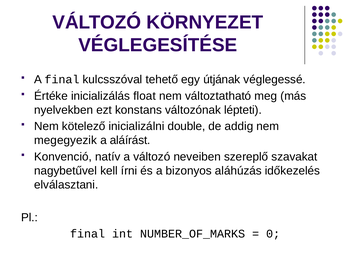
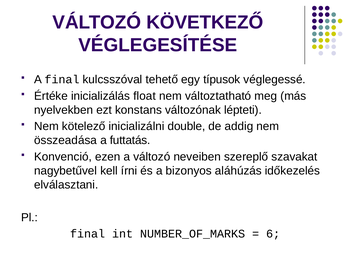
KÖRNYEZET: KÖRNYEZET -> KÖVETKEZŐ
útjának: útjának -> típusok
megegyezik: megegyezik -> összeadása
aláírást: aláírást -> futtatás
natív: natív -> ezen
0: 0 -> 6
